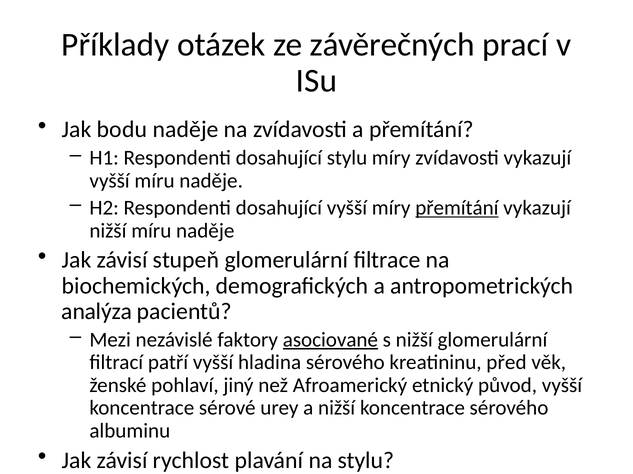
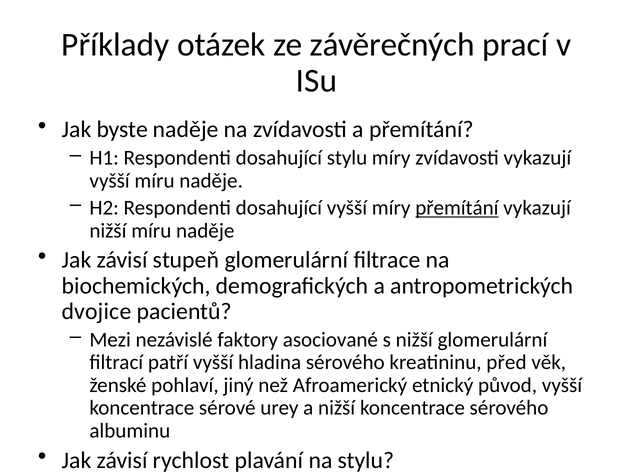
bodu: bodu -> byste
analýza: analýza -> dvojice
asociované underline: present -> none
